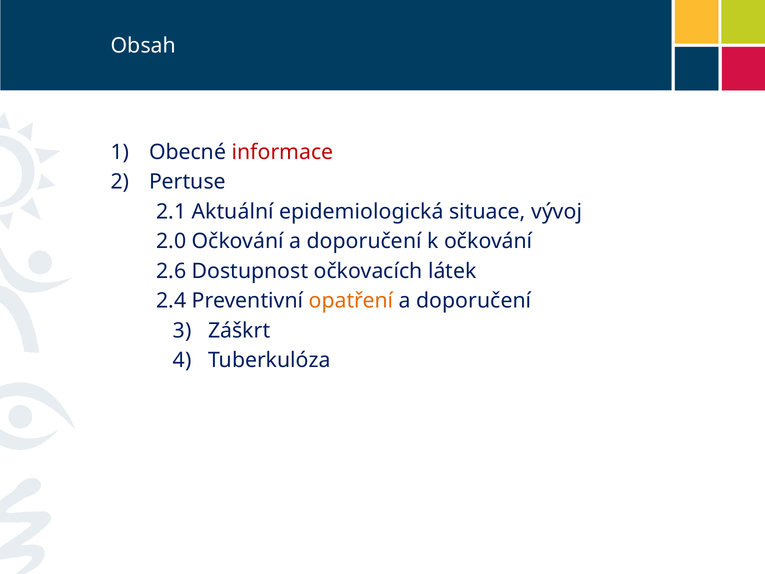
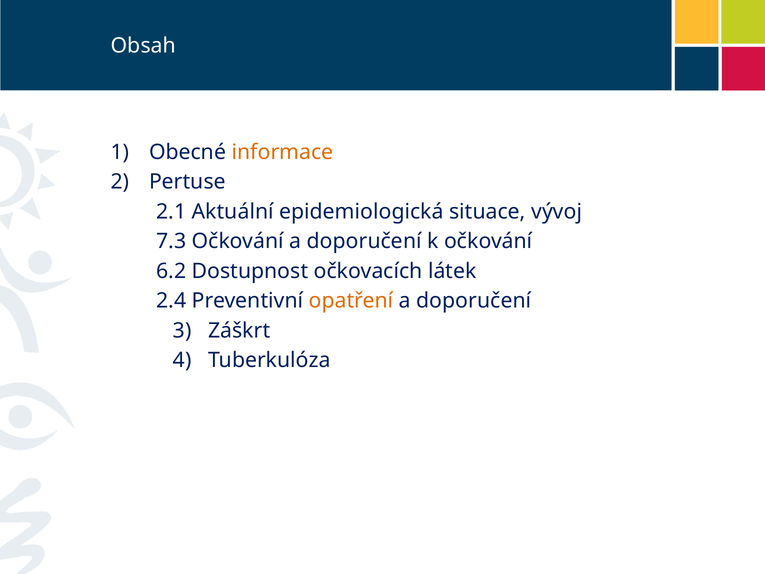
informace colour: red -> orange
2.0: 2.0 -> 7.3
2.6: 2.6 -> 6.2
